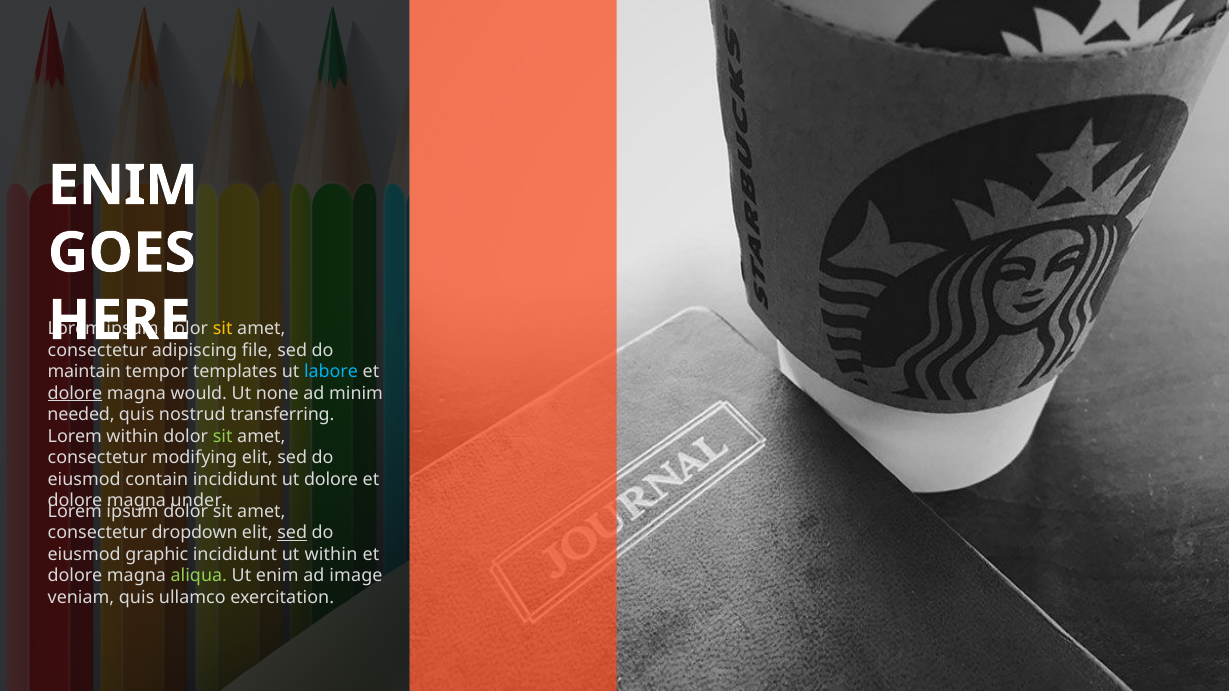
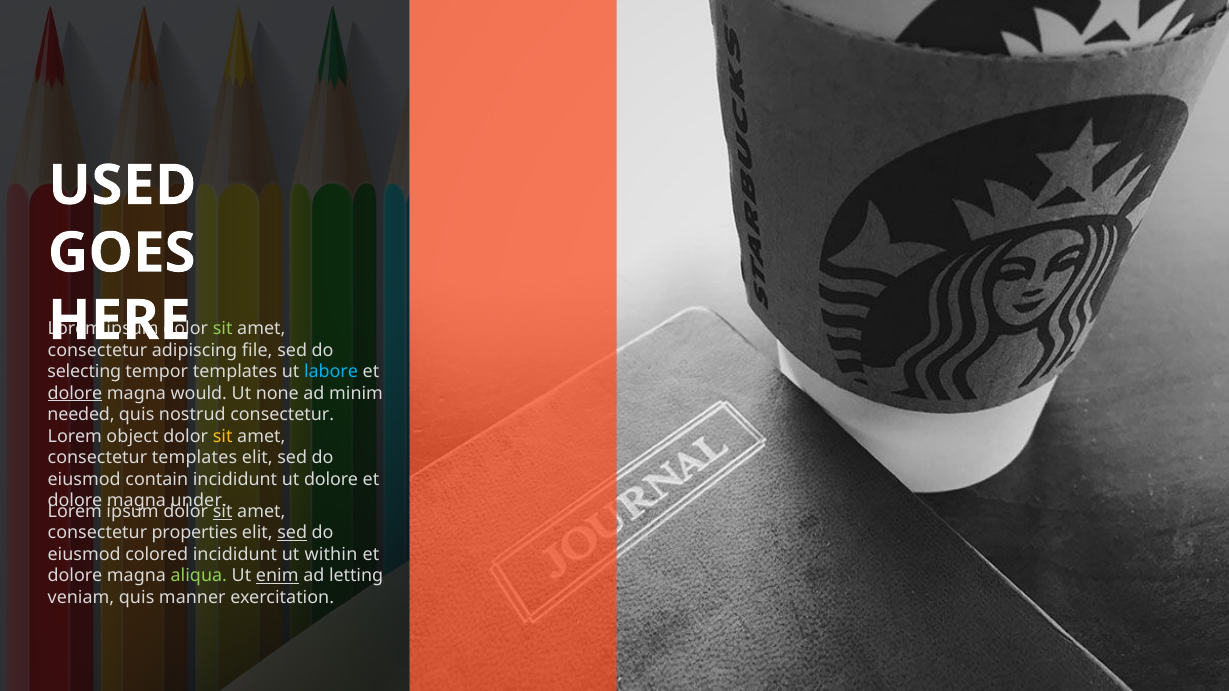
ENIM at (123, 186): ENIM -> USED
sit at (223, 329) colour: yellow -> light green
maintain: maintain -> selecting
nostrud transferring: transferring -> consectetur
Lorem within: within -> object
sit at (223, 436) colour: light green -> yellow
consectetur modifying: modifying -> templates
sit at (223, 512) underline: none -> present
dropdown: dropdown -> properties
graphic: graphic -> colored
enim at (277, 576) underline: none -> present
image: image -> letting
ullamco: ullamco -> manner
